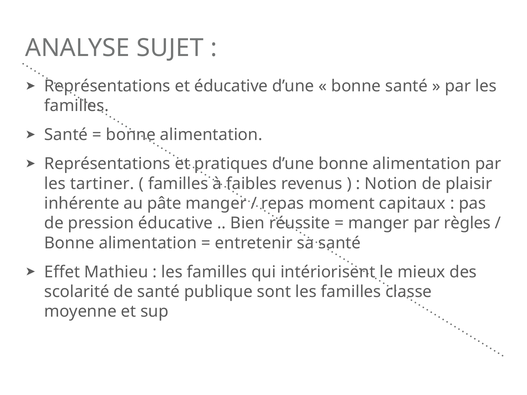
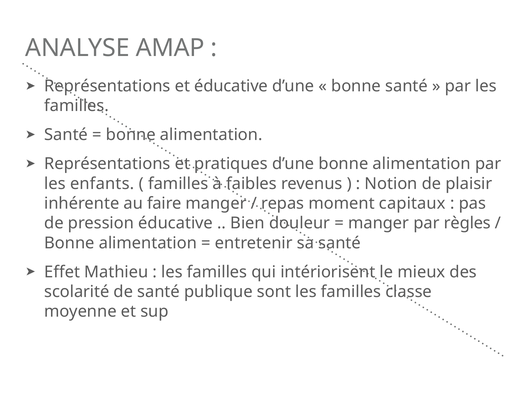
SUJET: SUJET -> AMAP
tartiner: tartiner -> enfants
pâte: pâte -> faire
réussite: réussite -> douleur
